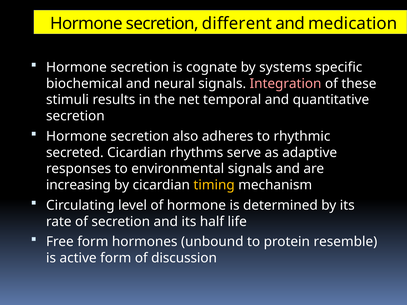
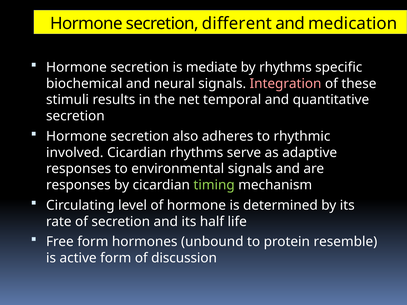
cognate: cognate -> mediate
by systems: systems -> rhythms
secreted: secreted -> involved
increasing at (78, 185): increasing -> responses
timing colour: yellow -> light green
